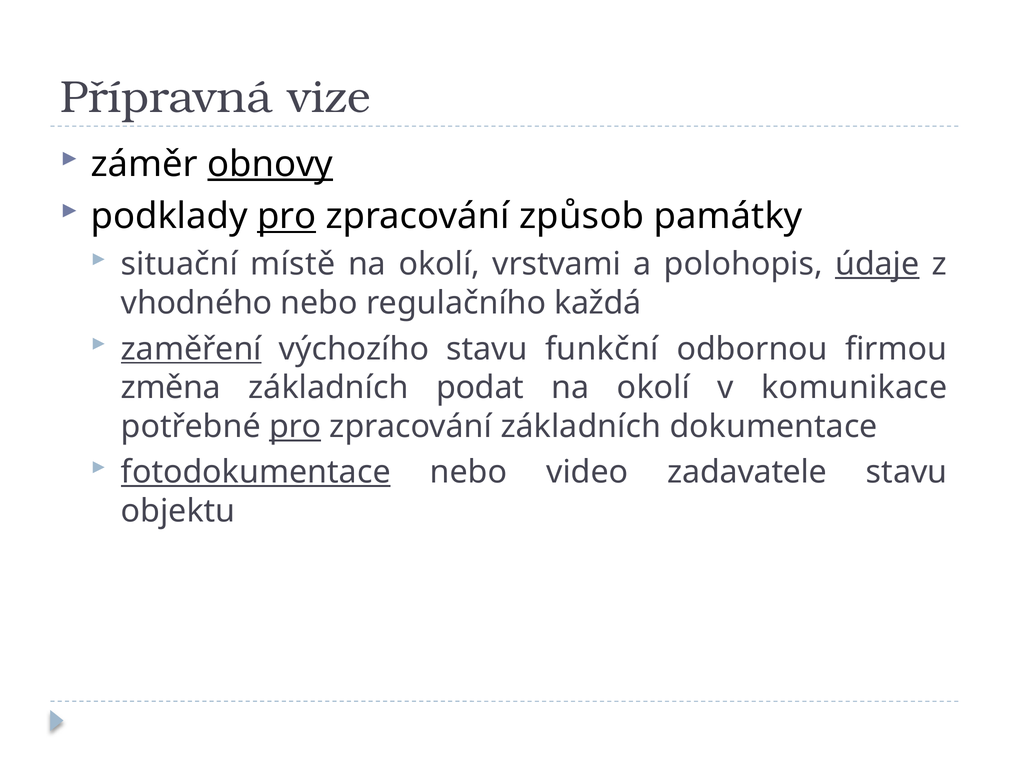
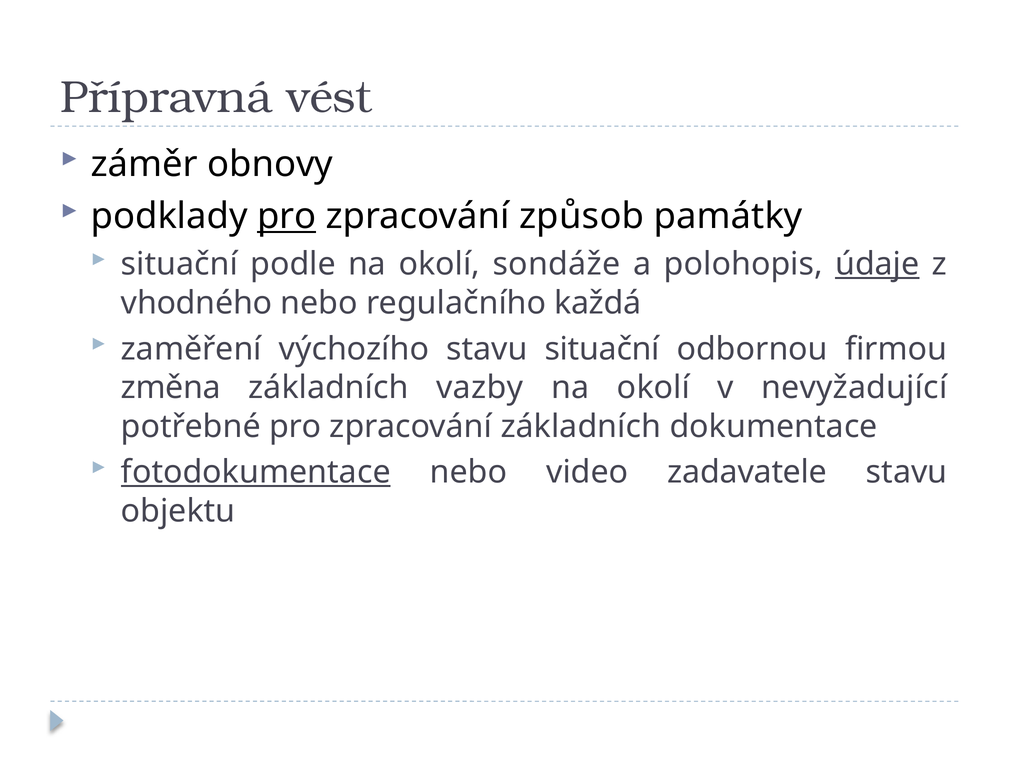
vize: vize -> vést
obnovy underline: present -> none
místě: místě -> podle
vrstvami: vrstvami -> sondáže
zaměření underline: present -> none
stavu funkční: funkční -> situační
podat: podat -> vazby
komunikace: komunikace -> nevyžadující
pro at (295, 426) underline: present -> none
